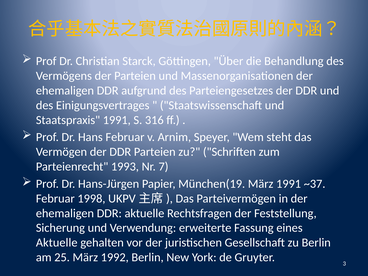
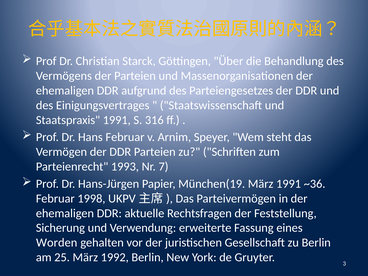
~37: ~37 -> ~36
Aktuelle at (57, 243): Aktuelle -> Worden
